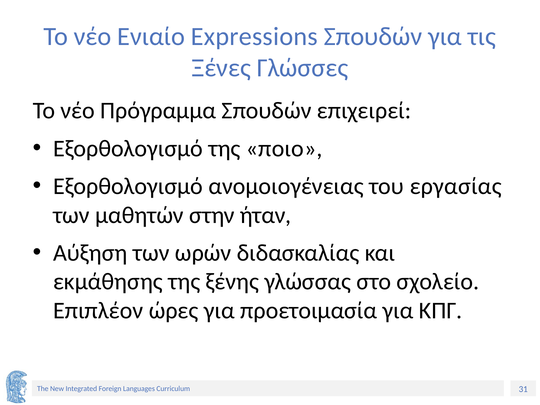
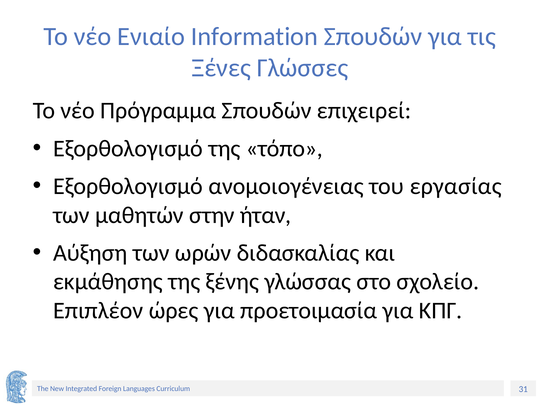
Expressions: Expressions -> Information
ποιο: ποιο -> τόπο
